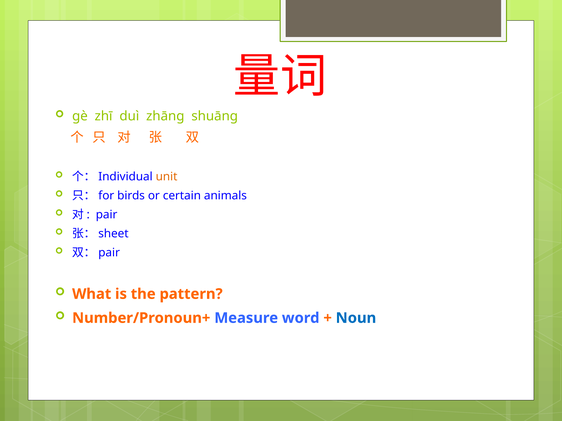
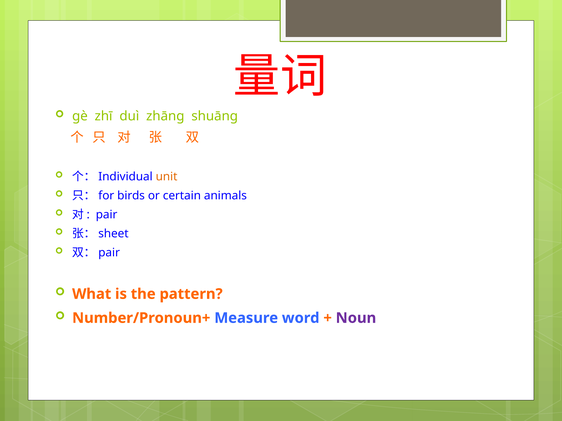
Noun colour: blue -> purple
